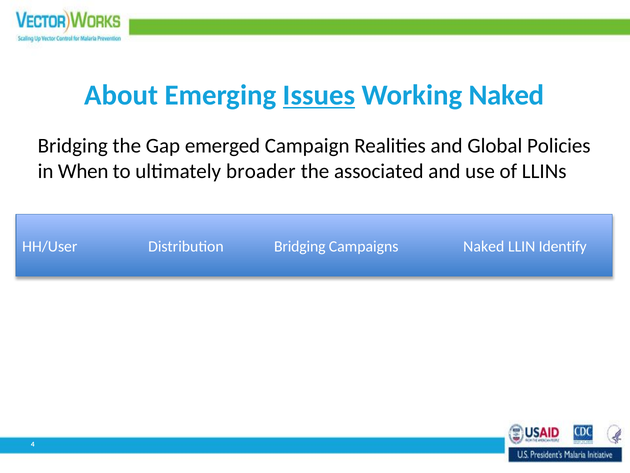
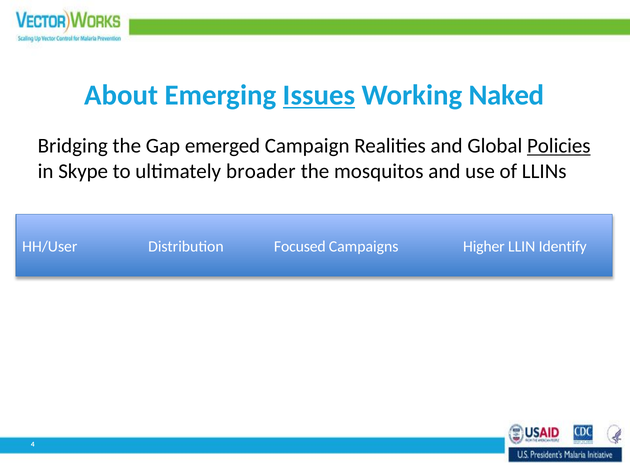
Policies underline: none -> present
When: When -> Skype
associated: associated -> mosquitos
Distribution Bridging: Bridging -> Focused
Campaigns Naked: Naked -> Higher
